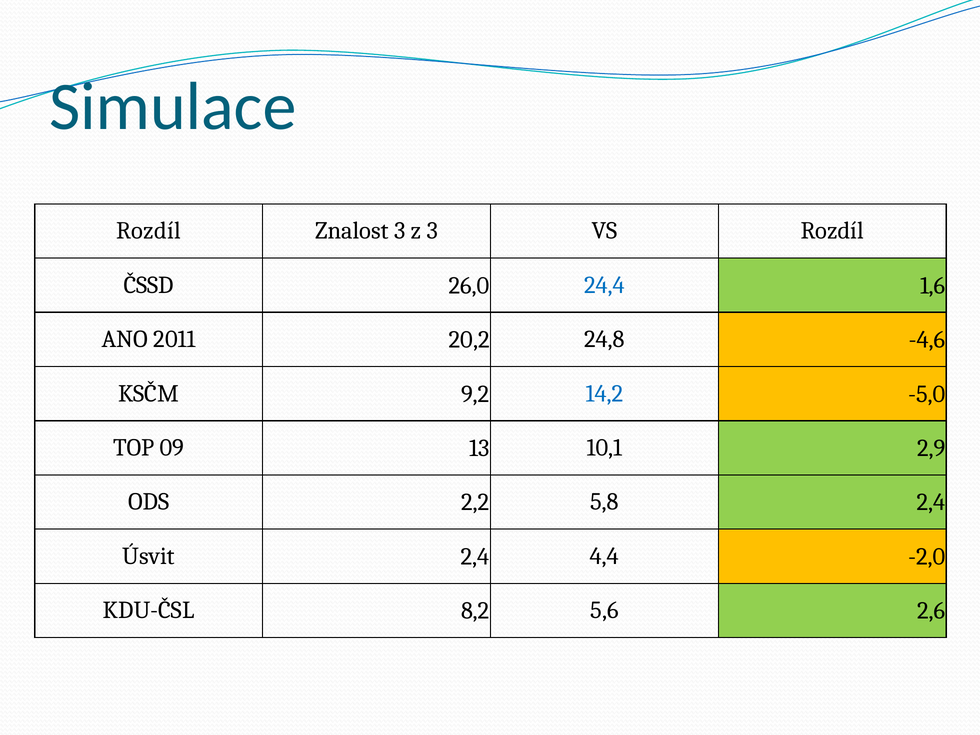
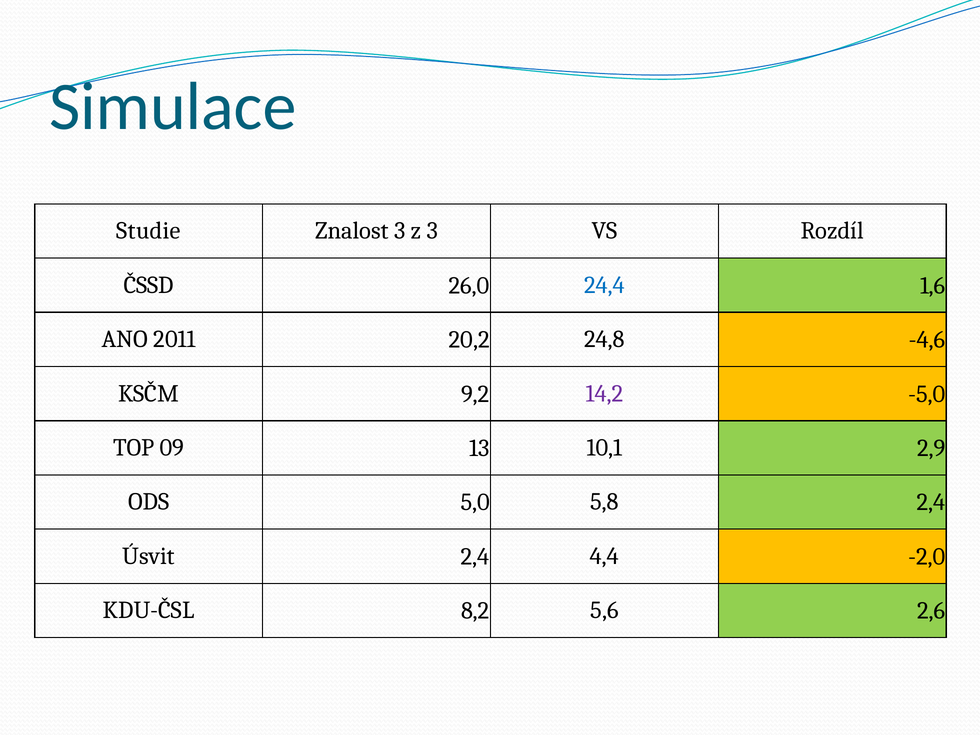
Rozdíl at (148, 231): Rozdíl -> Studie
14,2 colour: blue -> purple
2,2: 2,2 -> 5,0
